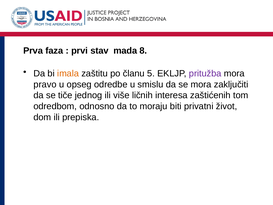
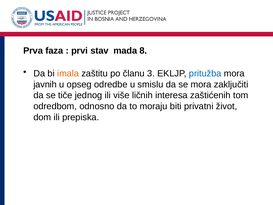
5: 5 -> 3
pritužba colour: purple -> blue
pravo: pravo -> javnih
